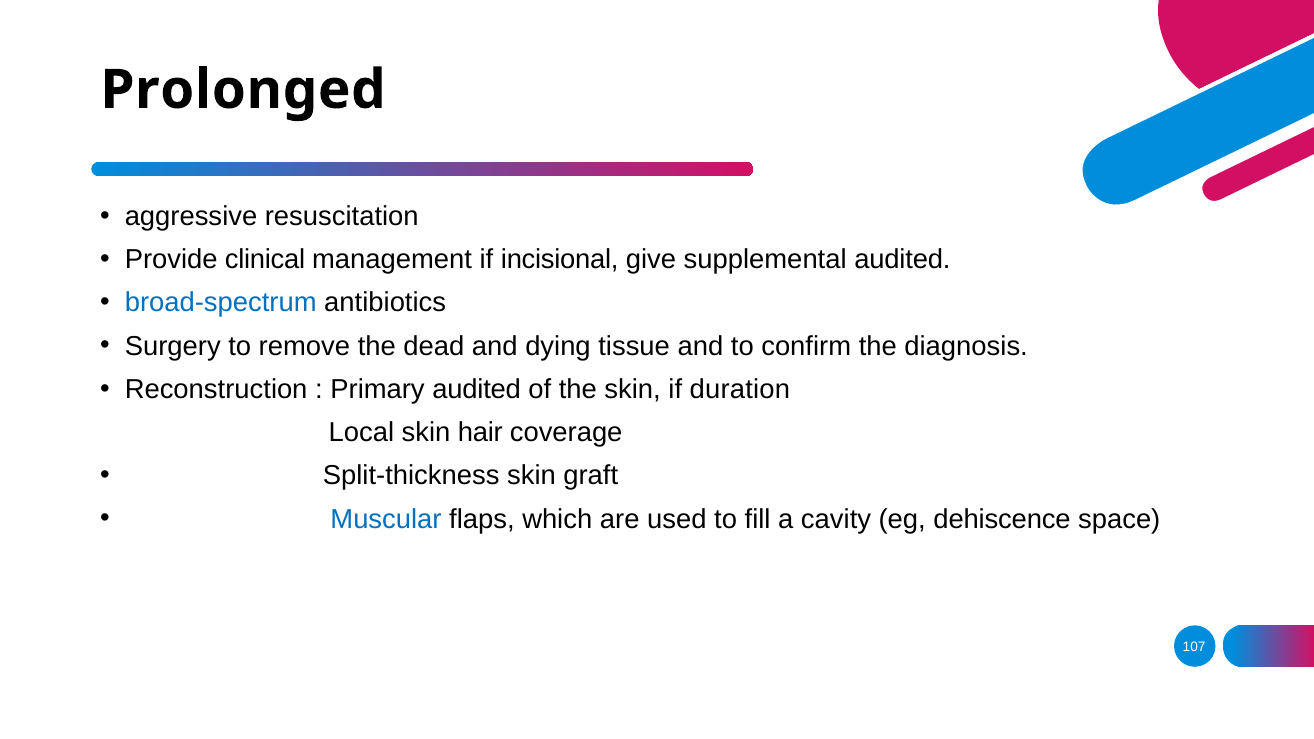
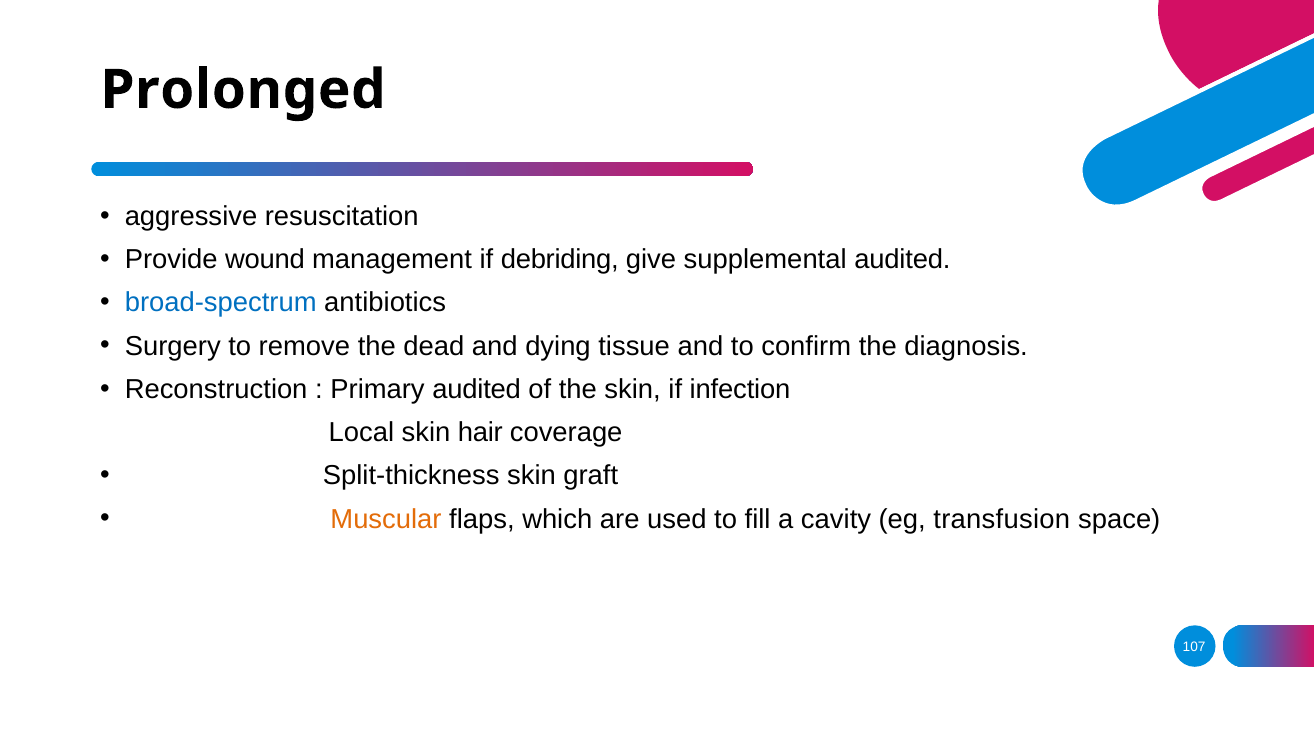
clinical: clinical -> wound
incisional: incisional -> debriding
duration: duration -> infection
Muscular colour: blue -> orange
dehiscence: dehiscence -> transfusion
